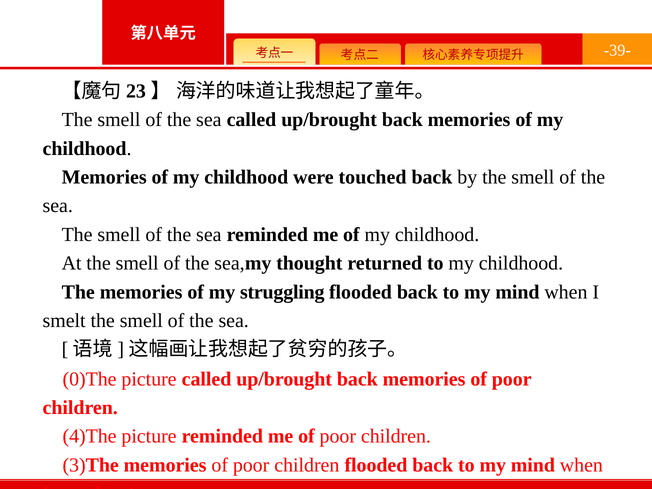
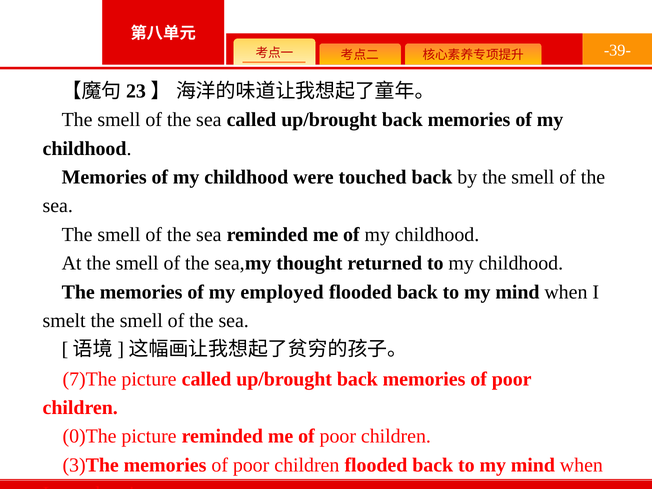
struggling: struggling -> employed
0)The: 0)The -> 7)The
4)The: 4)The -> 0)The
